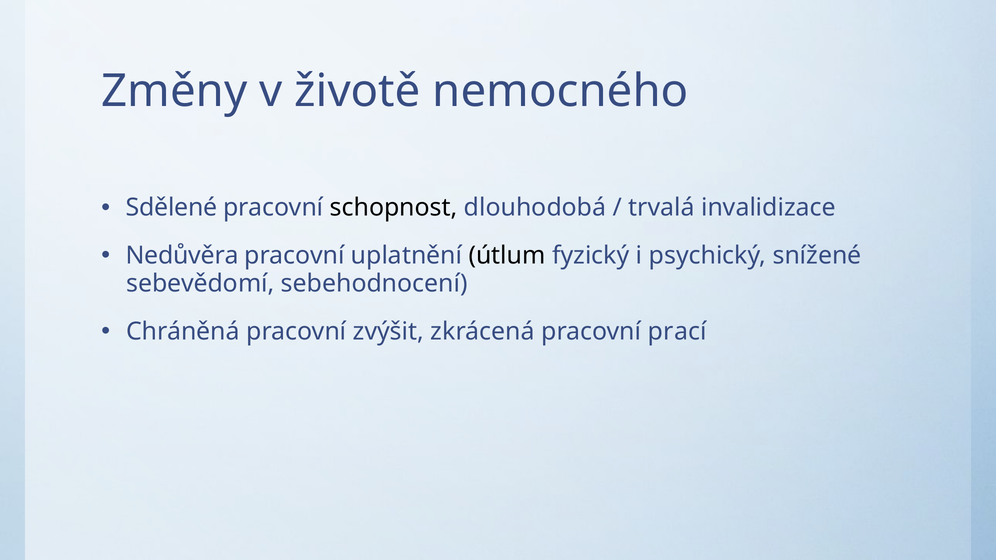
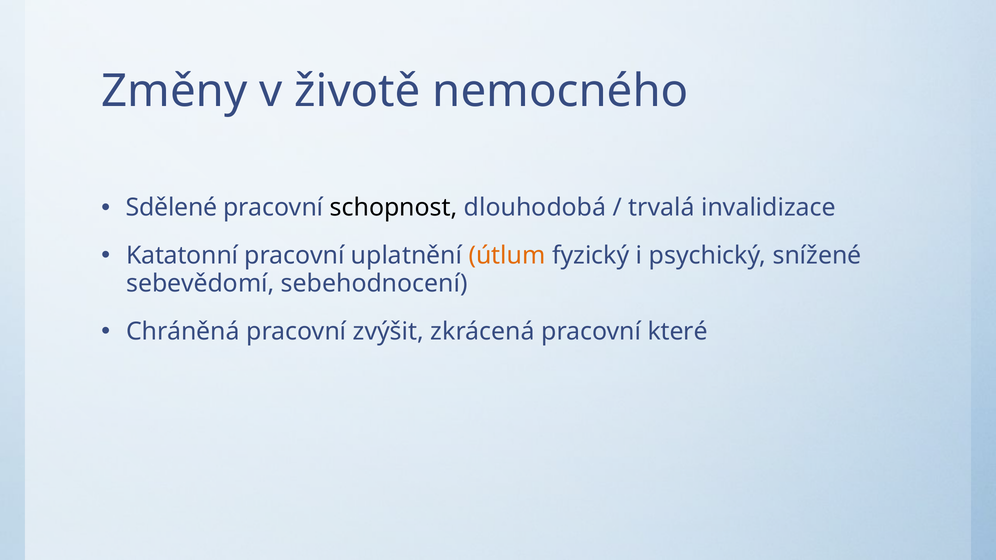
Nedůvěra: Nedůvěra -> Katatonní
útlum colour: black -> orange
prací: prací -> které
